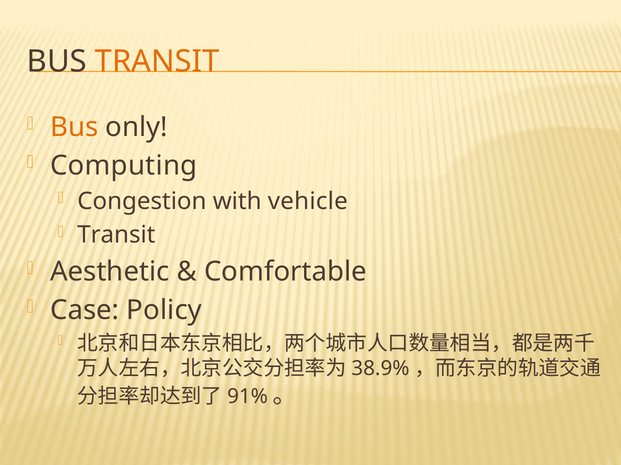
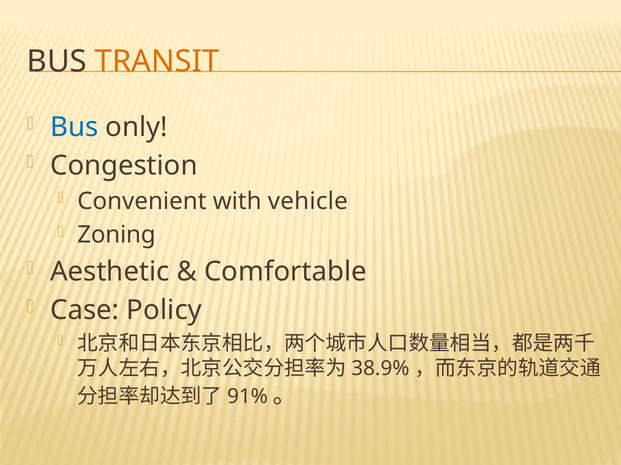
Bus at (74, 127) colour: orange -> blue
Computing: Computing -> Congestion
Congestion: Congestion -> Convenient
Transit at (116, 235): Transit -> Zoning
